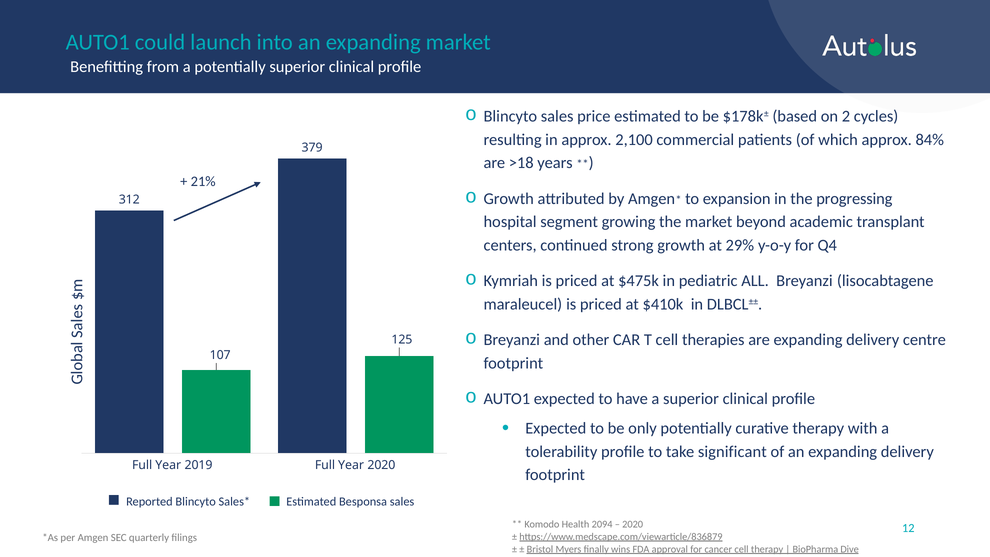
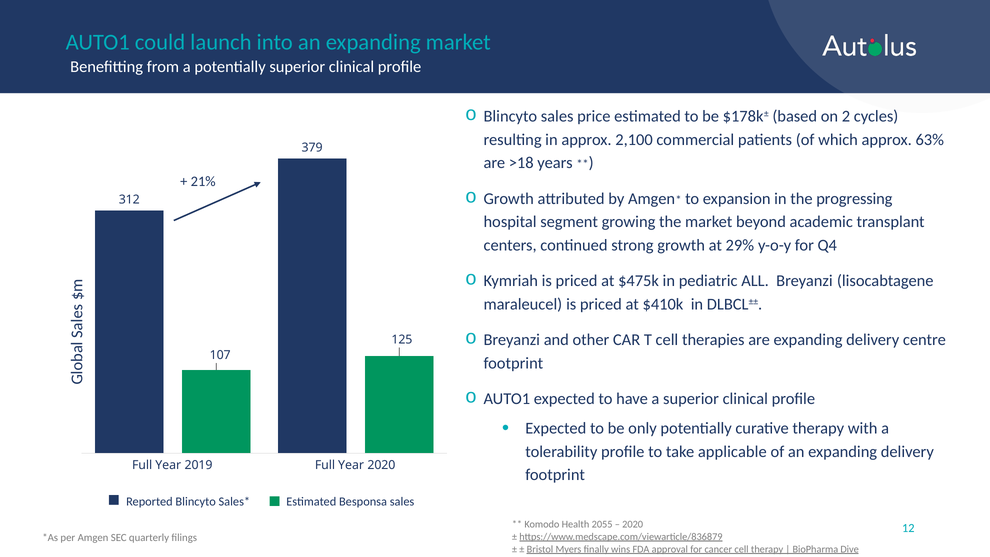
84%: 84% -> 63%
significant: significant -> applicable
2094: 2094 -> 2055
